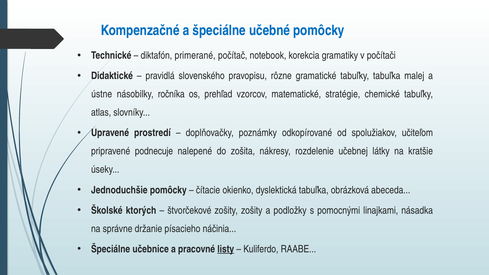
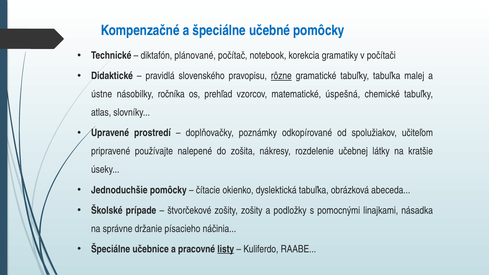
primerané: primerané -> plánované
rôzne underline: none -> present
stratégie: stratégie -> úspešná
podnecuje: podnecuje -> používajte
ktorých: ktorých -> prípade
